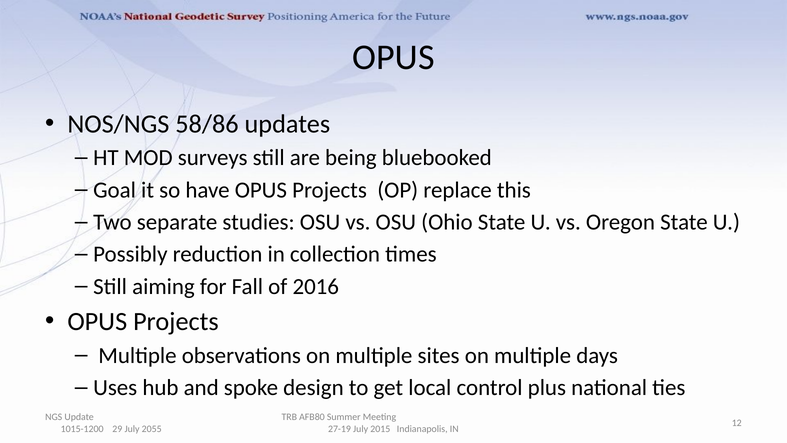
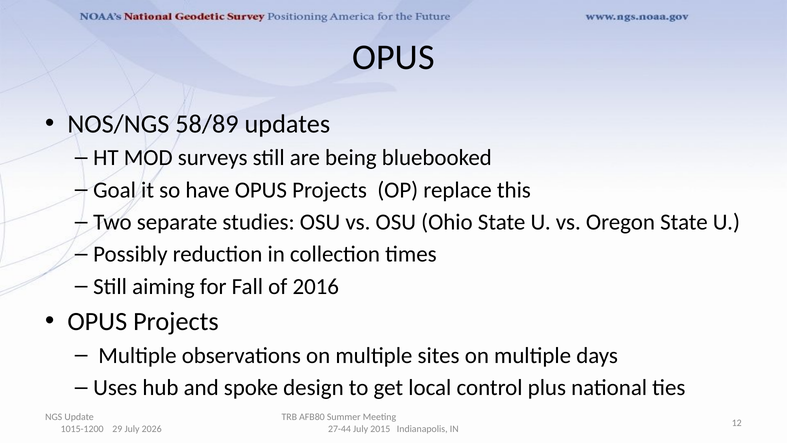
58/86: 58/86 -> 58/89
2055: 2055 -> 2026
27-19: 27-19 -> 27-44
